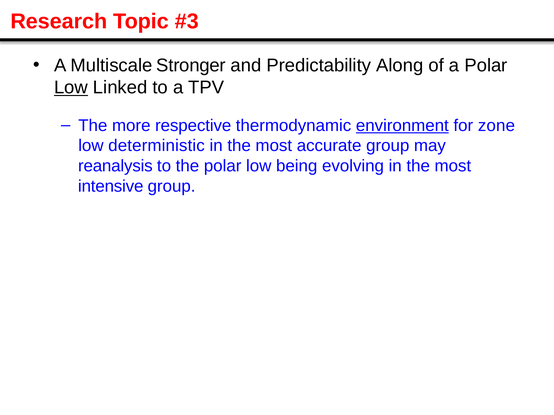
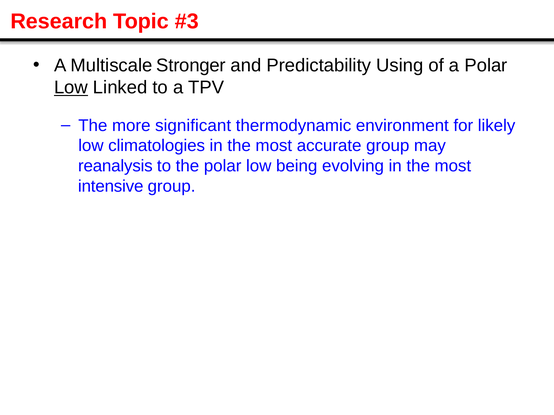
Along: Along -> Using
respective: respective -> significant
environment underline: present -> none
zone: zone -> likely
deterministic: deterministic -> climatologies
